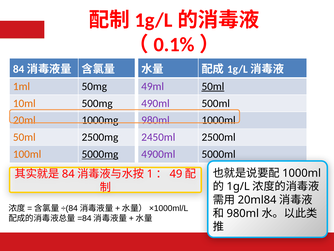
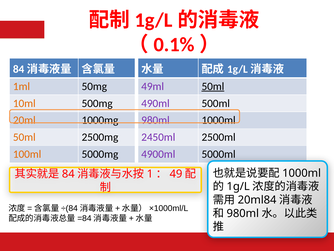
5000mg underline: present -> none
